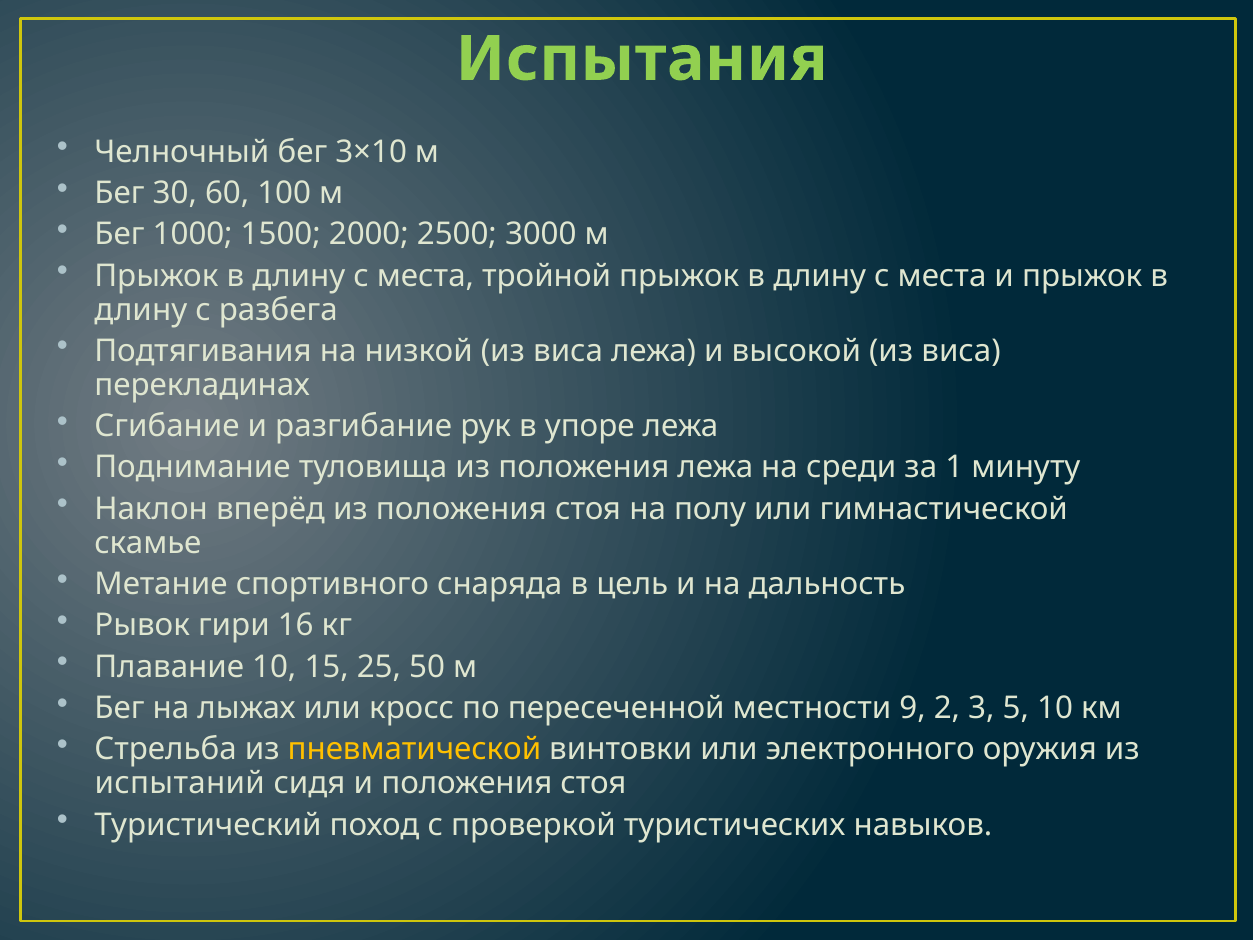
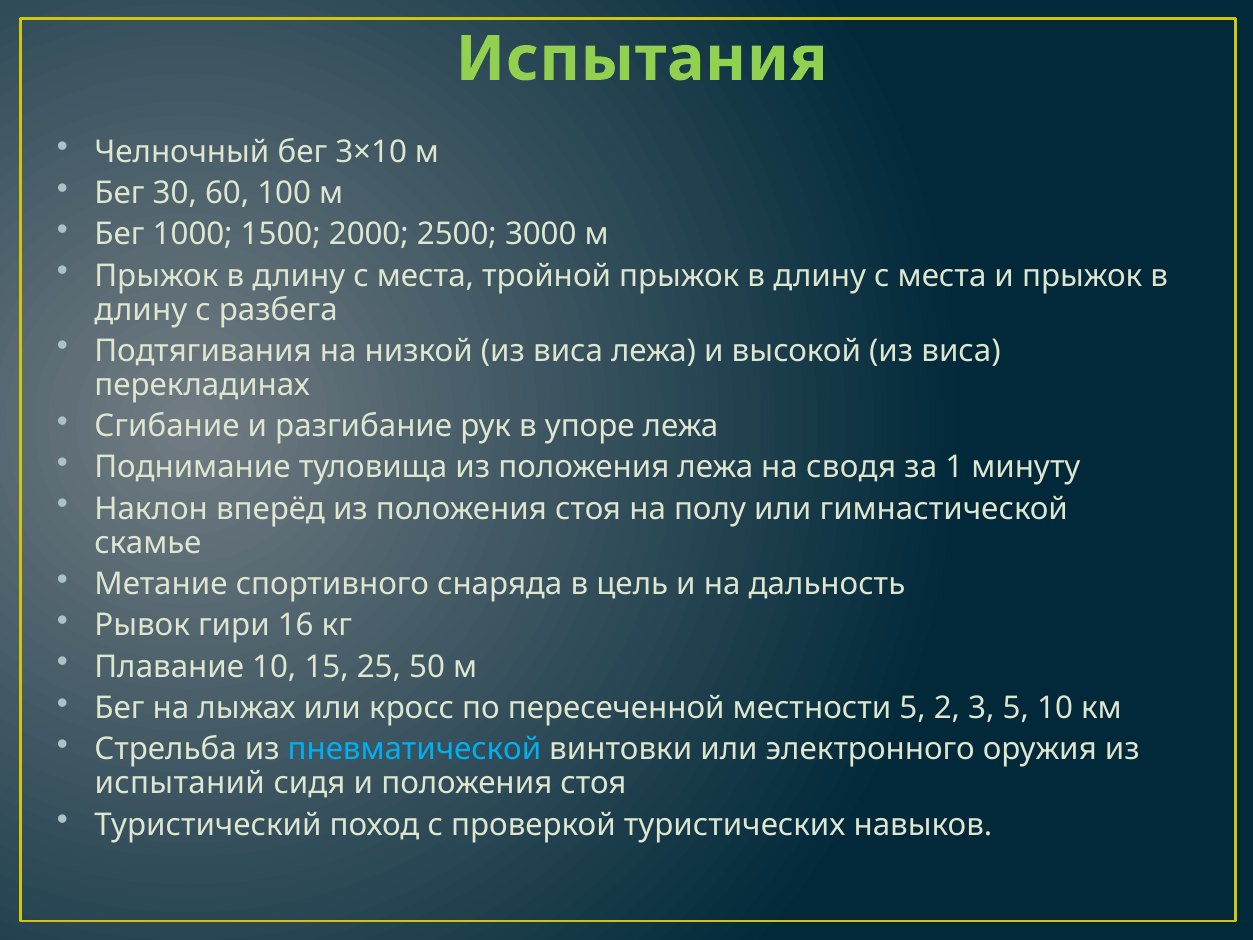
среди: среди -> сводя
местности 9: 9 -> 5
пневматической colour: yellow -> light blue
